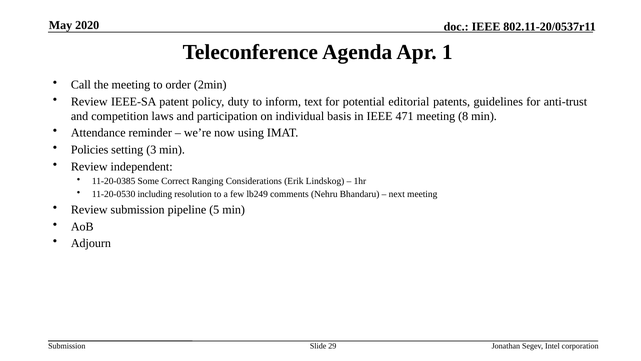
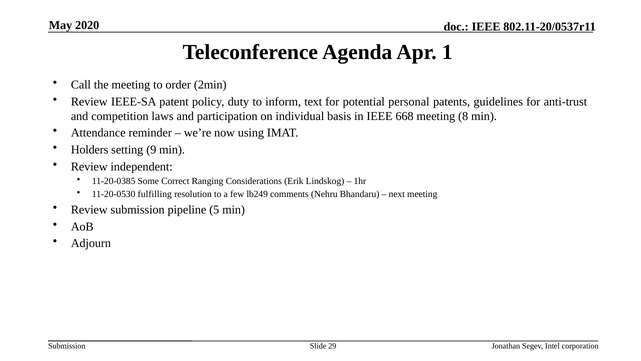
editorial: editorial -> personal
471: 471 -> 668
Policies: Policies -> Holders
3: 3 -> 9
including: including -> fulfilling
